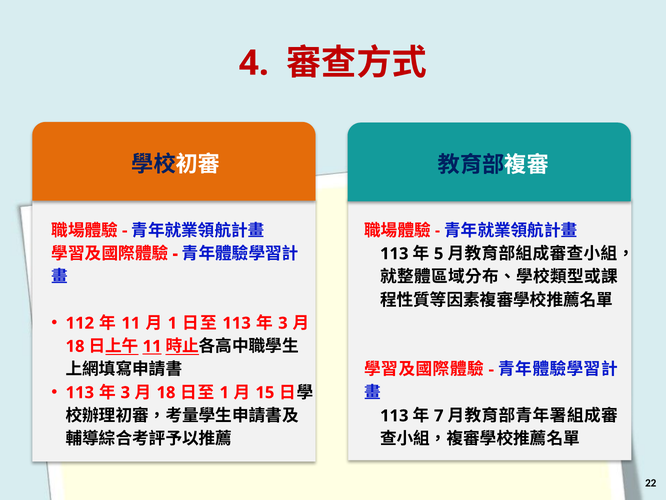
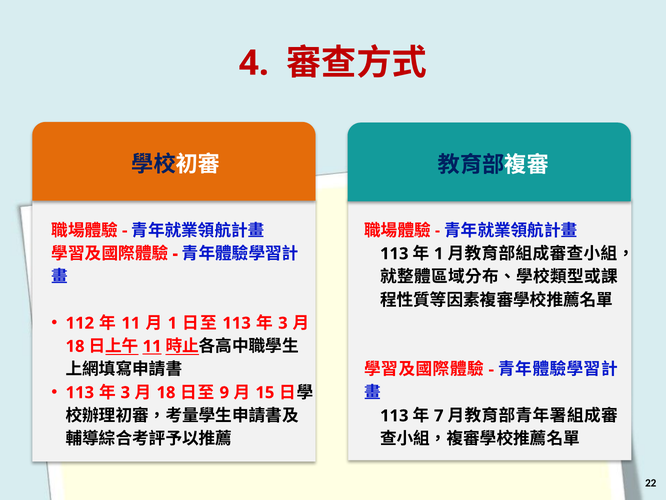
5 at (439, 253): 5 -> 1
1 at (224, 392): 1 -> 9
